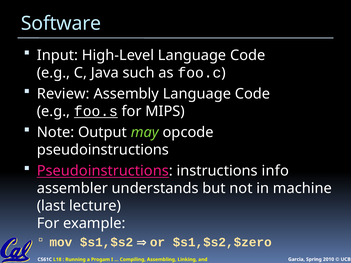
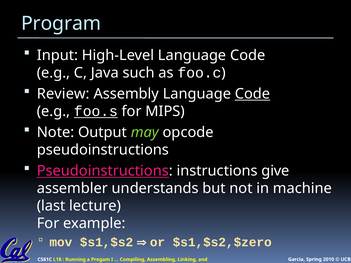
Software: Software -> Program
Code at (253, 94) underline: none -> present
info: info -> give
